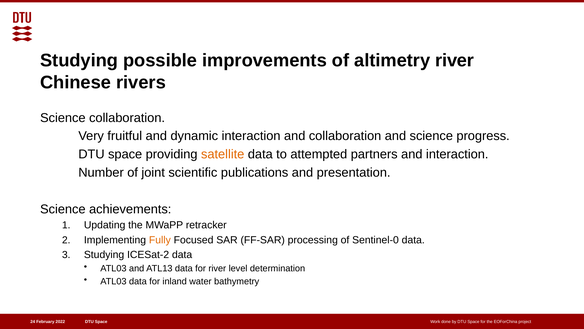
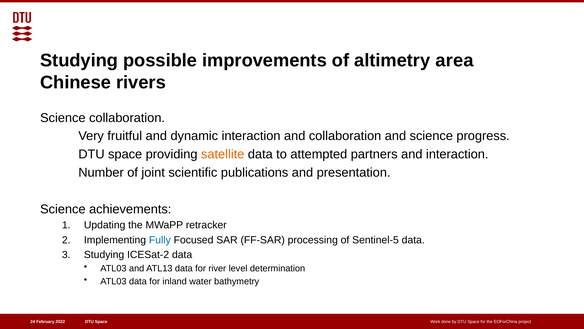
altimetry river: river -> area
Fully colour: orange -> blue
Sentinel-0: Sentinel-0 -> Sentinel-5
